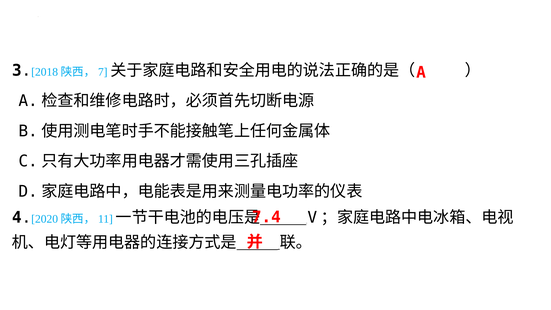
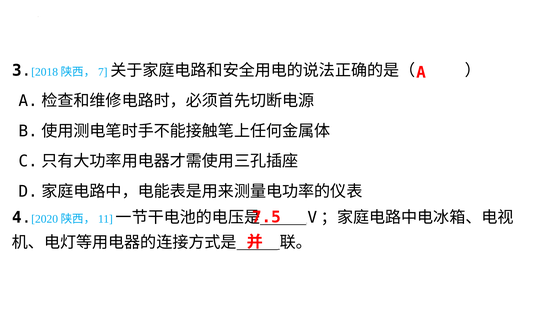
7.4: 7.4 -> 7.5
